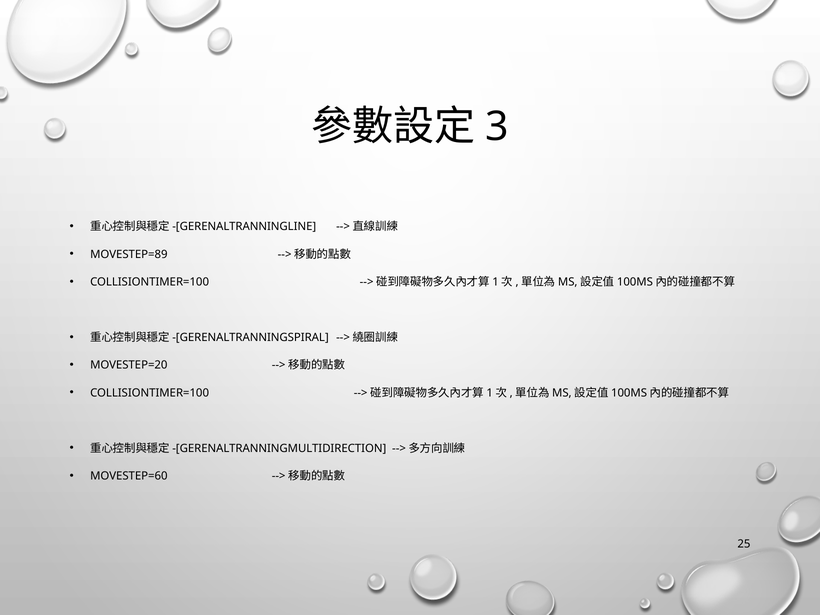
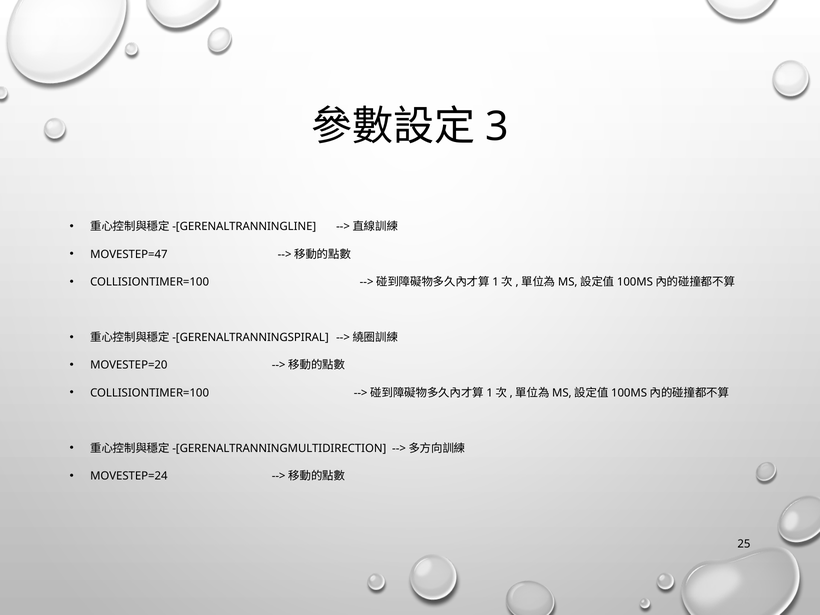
MOVESTEP=89: MOVESTEP=89 -> MOVESTEP=47
MOVESTEP=60: MOVESTEP=60 -> MOVESTEP=24
